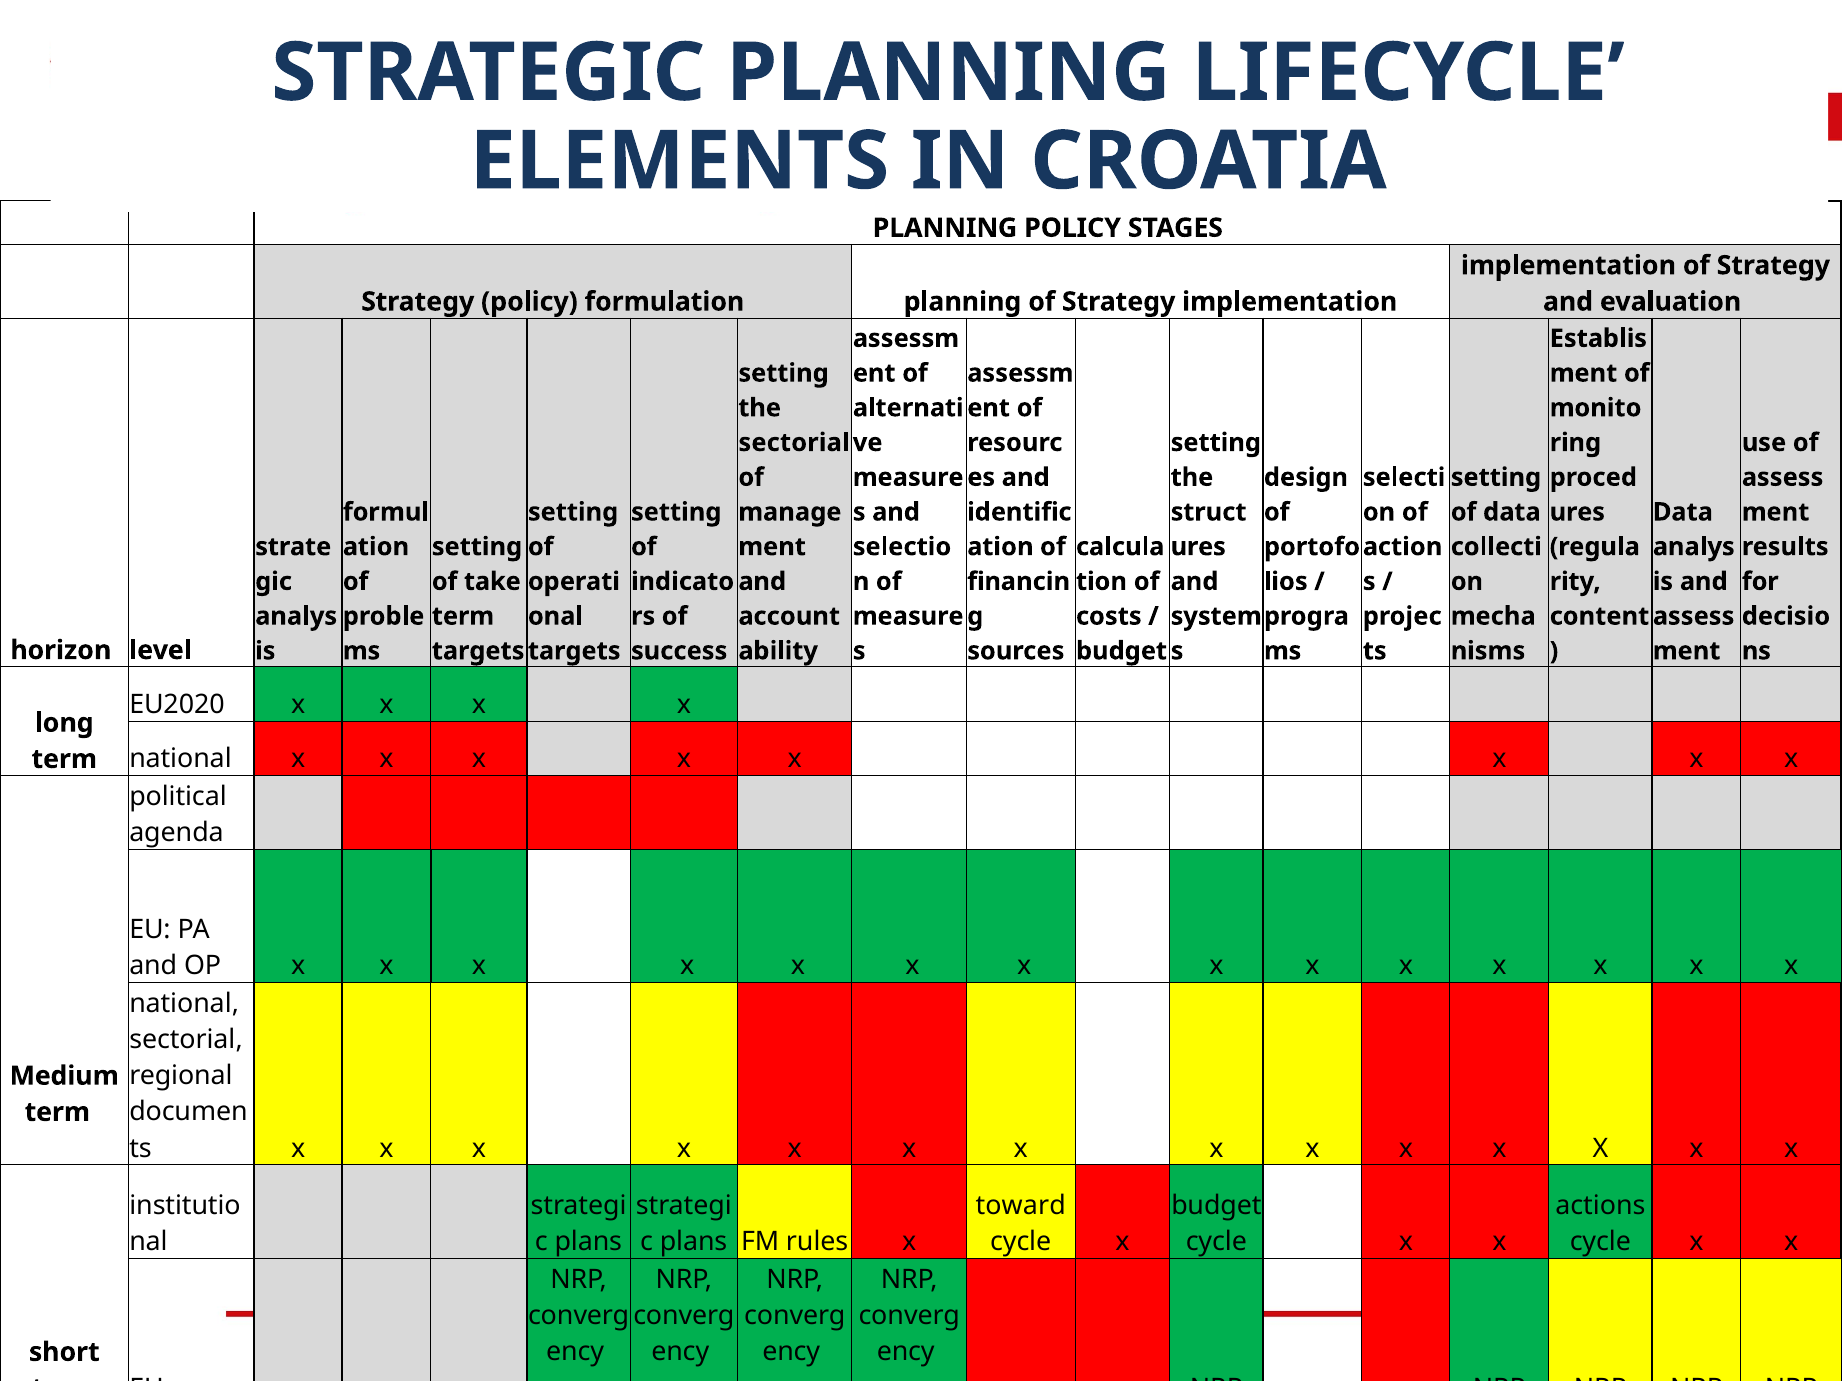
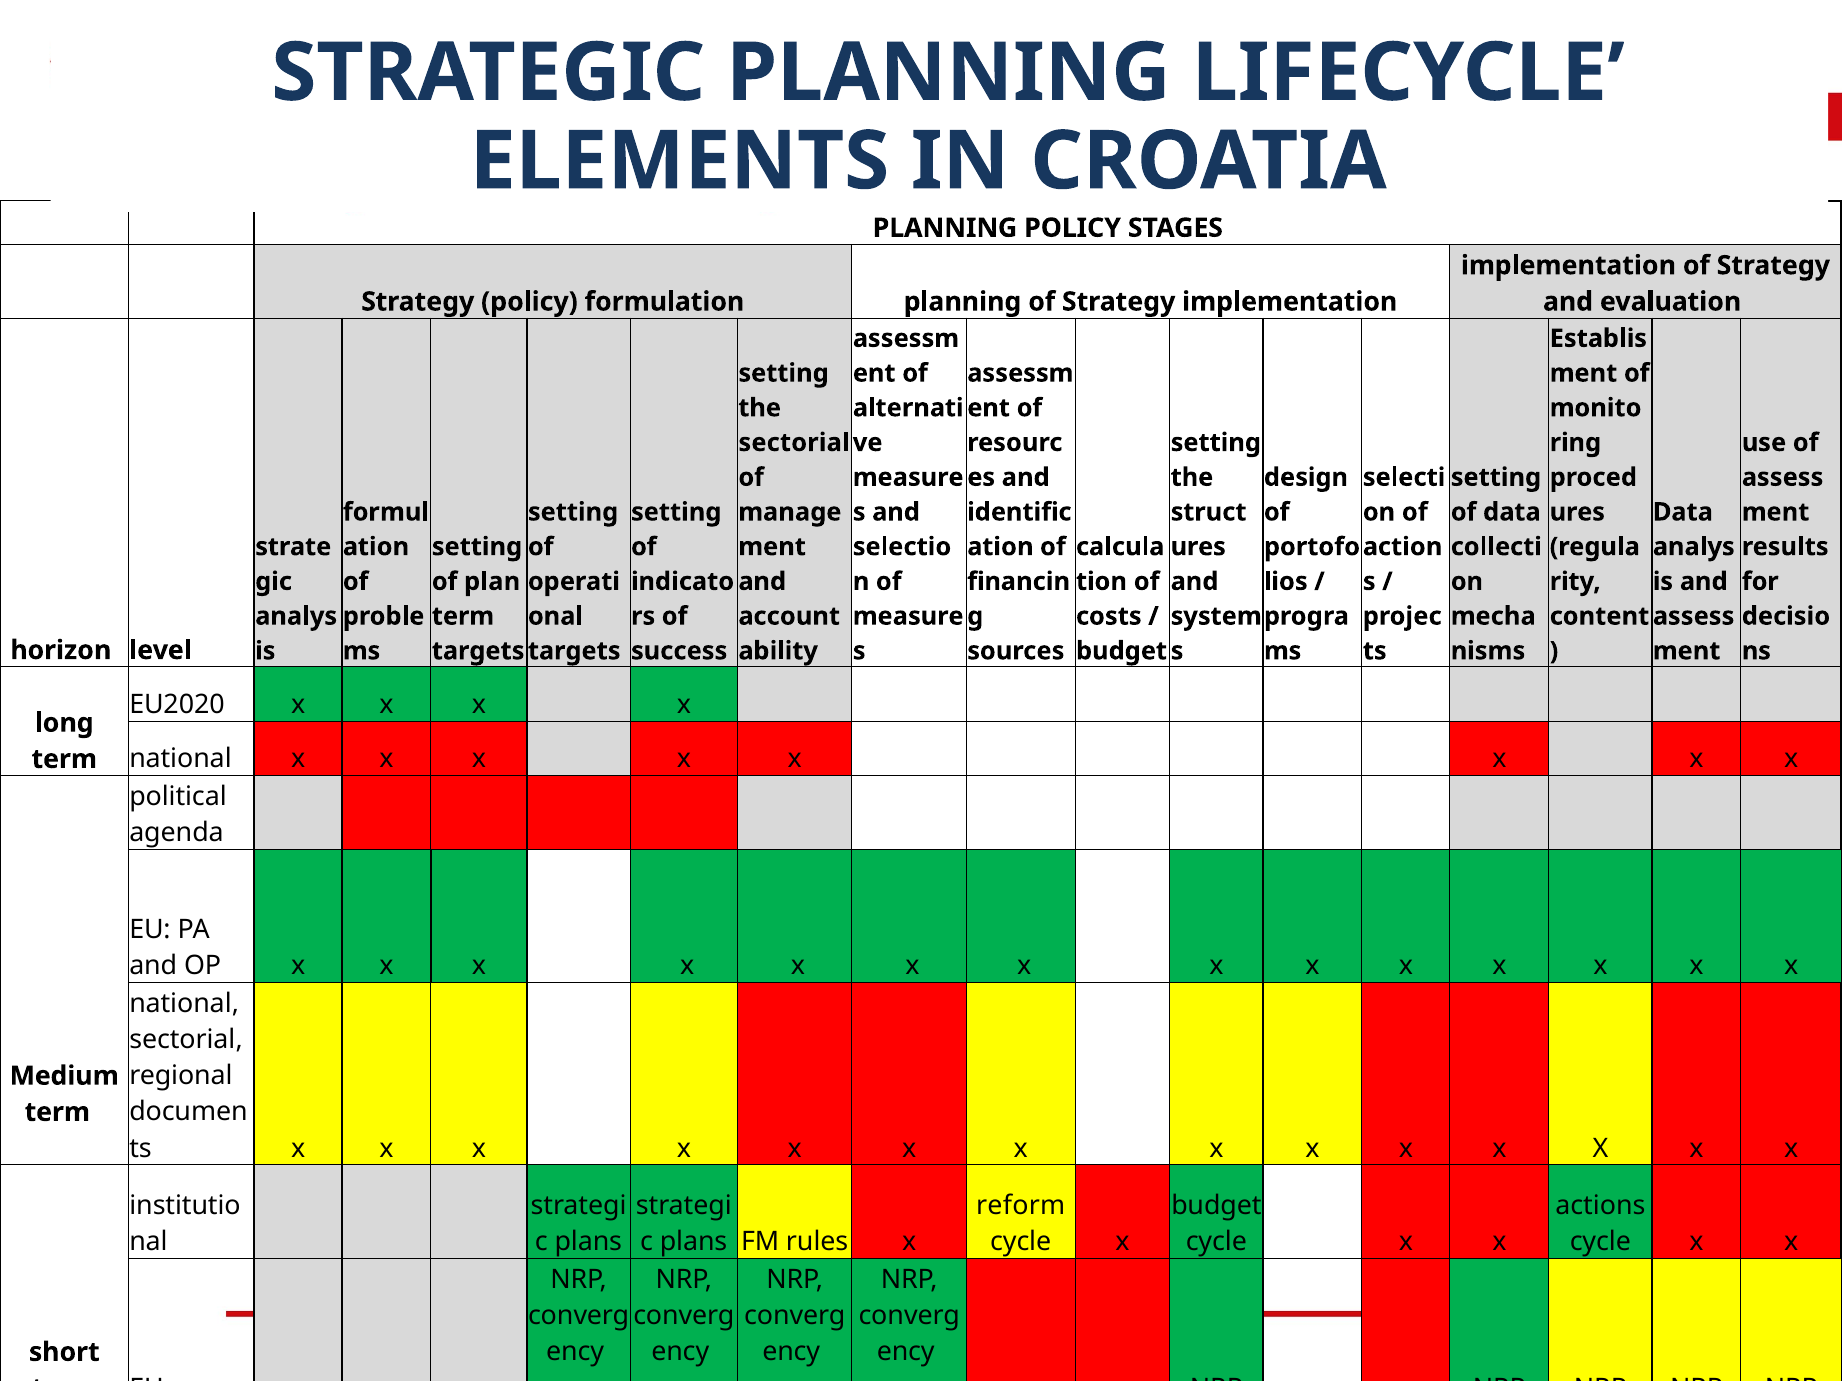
take: take -> plan
toward: toward -> reform
